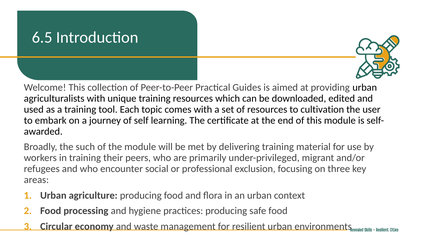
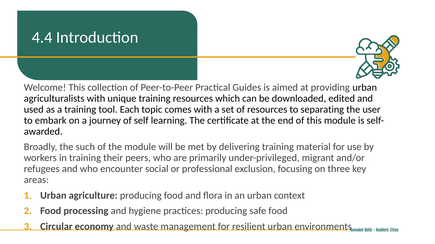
6.5: 6.5 -> 4.4
cultivation: cultivation -> separating
